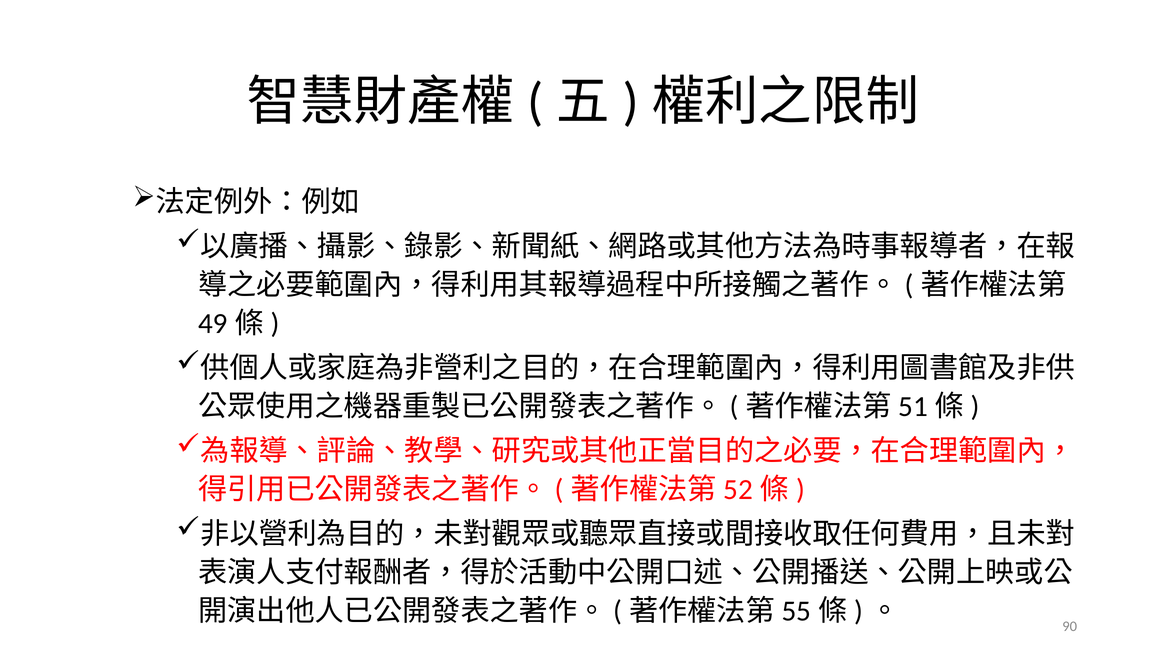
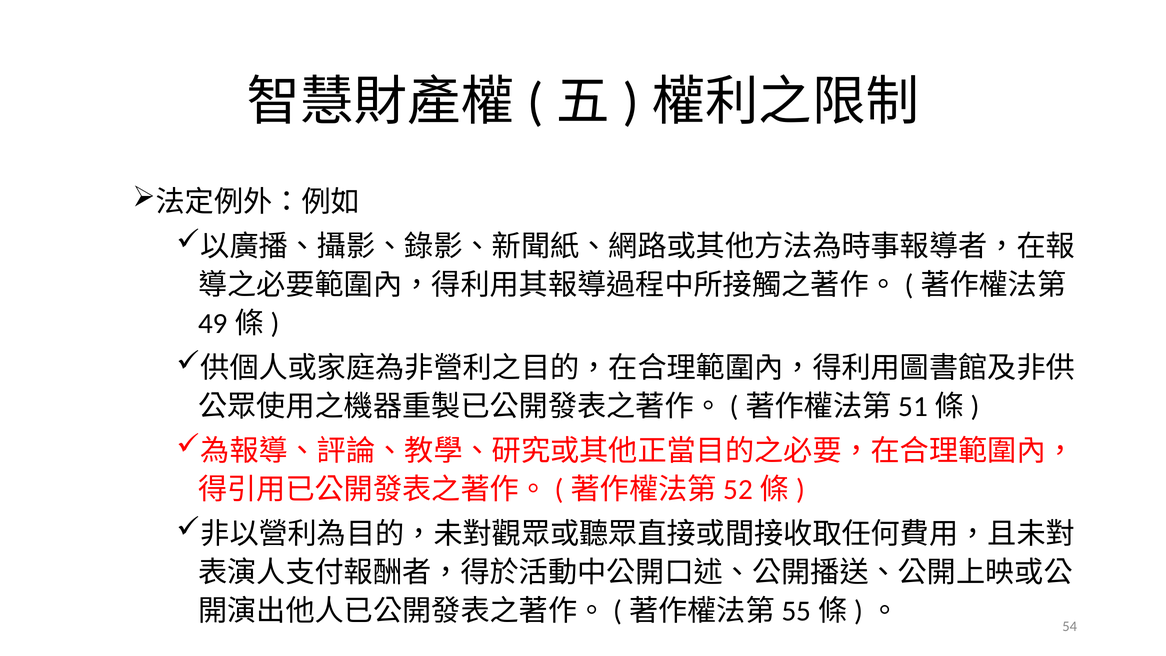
90: 90 -> 54
